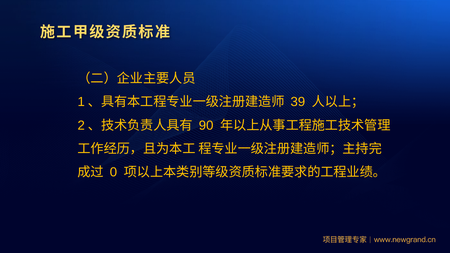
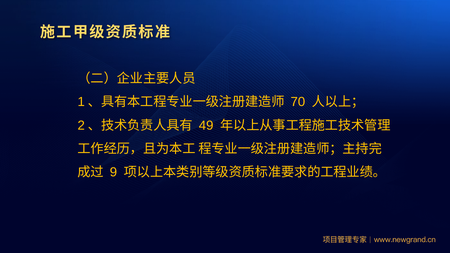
39: 39 -> 70
90: 90 -> 49
0: 0 -> 9
